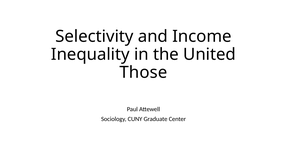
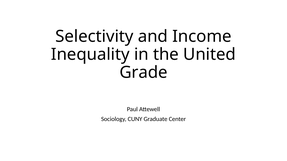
Those: Those -> Grade
